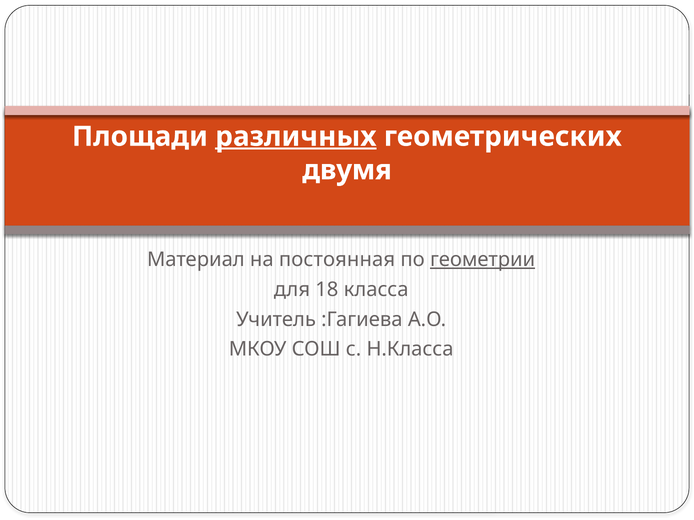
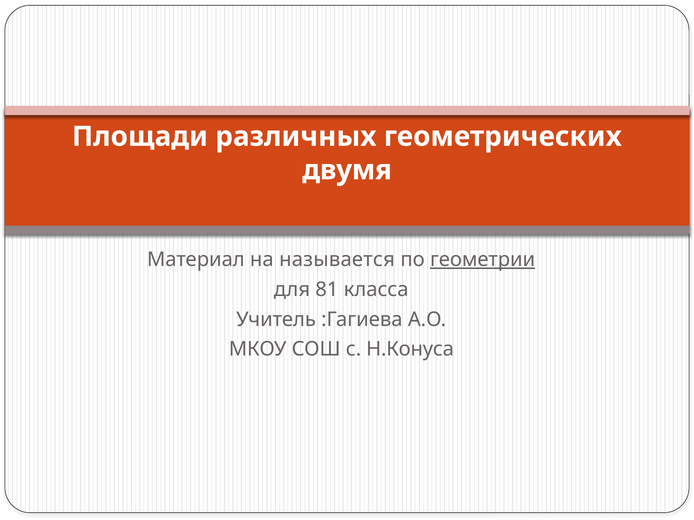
различных underline: present -> none
постоянная: постоянная -> называется
18: 18 -> 81
Н.Класса: Н.Класса -> Н.Конуса
